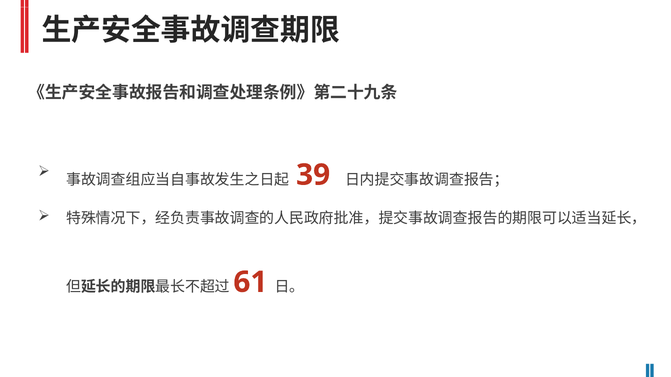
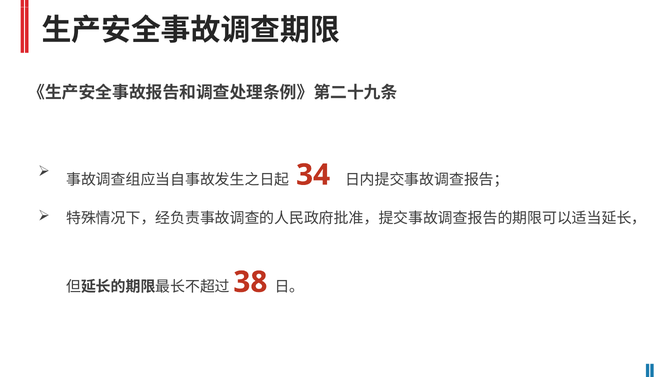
39: 39 -> 34
61: 61 -> 38
